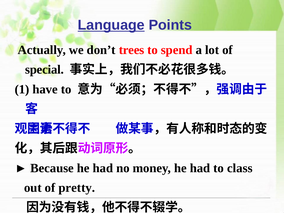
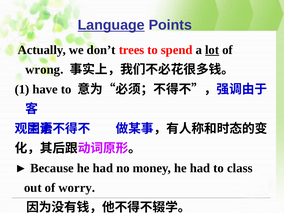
lot underline: none -> present
special: special -> wrong
pretty: pretty -> worry
